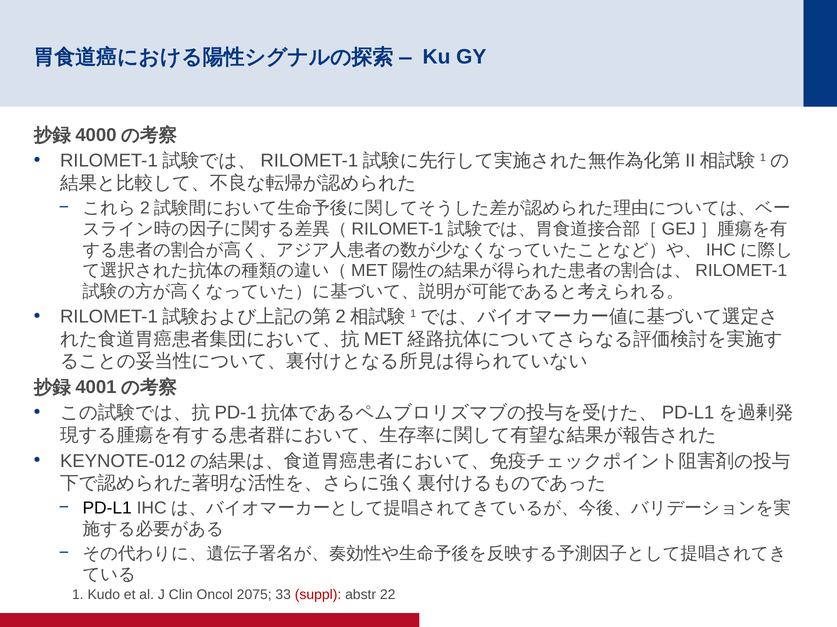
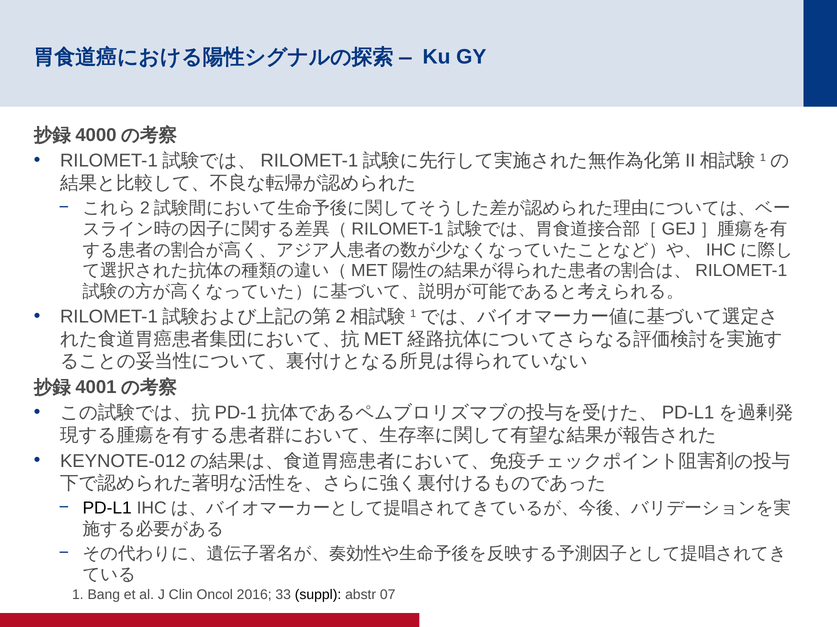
Kudo: Kudo -> Bang
2075: 2075 -> 2016
suppl colour: red -> black
22: 22 -> 07
